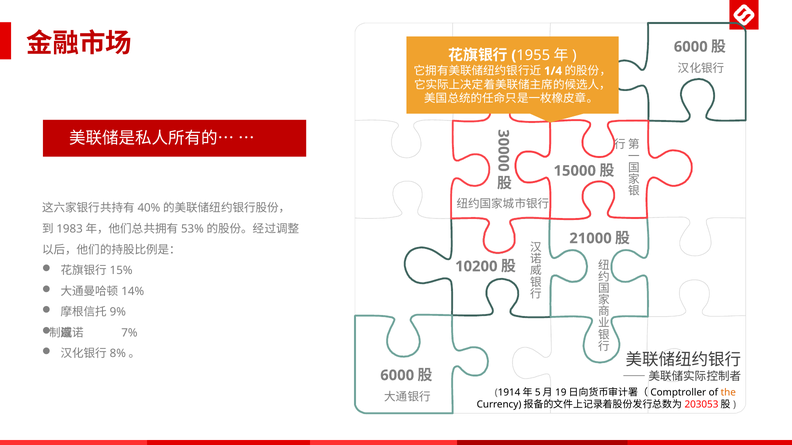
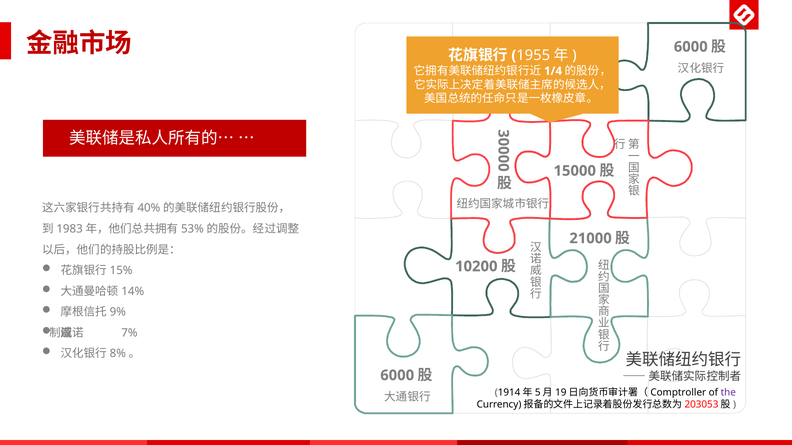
the colour: orange -> purple
